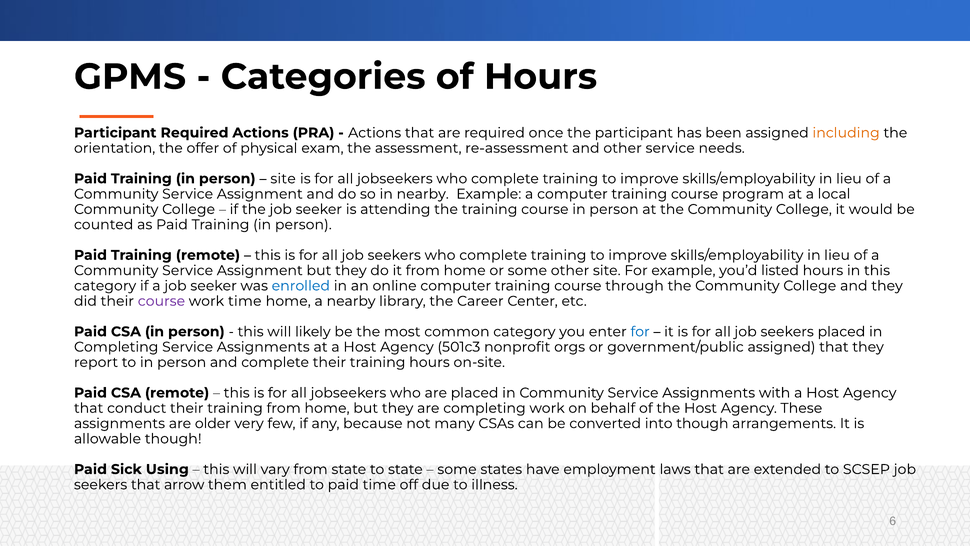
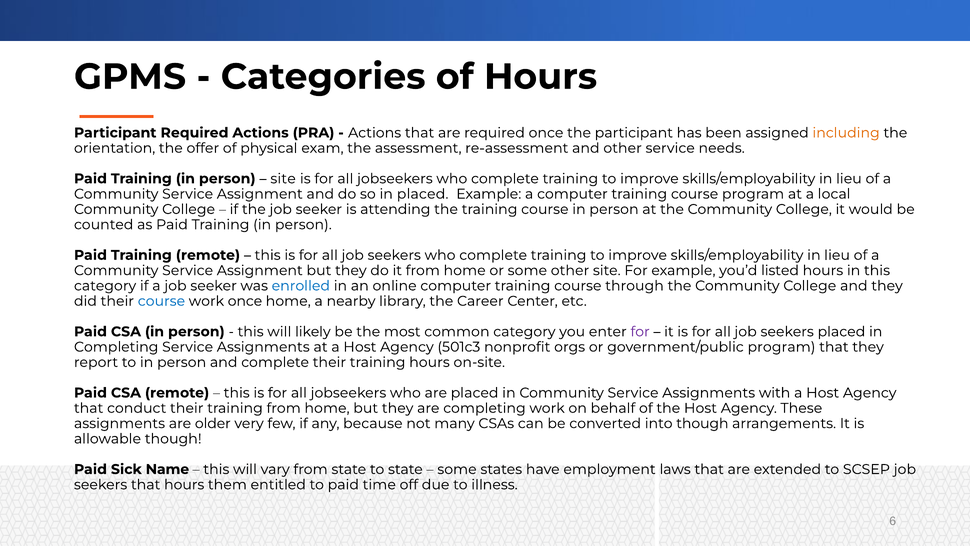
in nearby: nearby -> placed
course at (161, 301) colour: purple -> blue
work time: time -> once
for at (640, 331) colour: blue -> purple
government/public assigned: assigned -> program
Using: Using -> Name
that arrow: arrow -> hours
